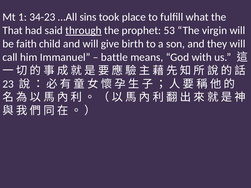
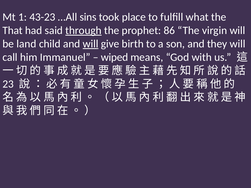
34-23: 34-23 -> 43-23
53: 53 -> 86
faith: faith -> land
will at (91, 44) underline: none -> present
battle: battle -> wiped
